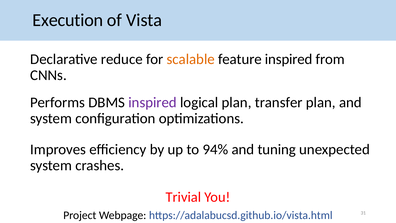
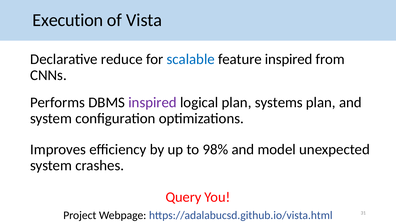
scalable colour: orange -> blue
transfer: transfer -> systems
94%: 94% -> 98%
tuning: tuning -> model
Trivial: Trivial -> Query
